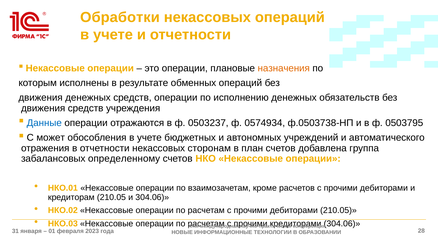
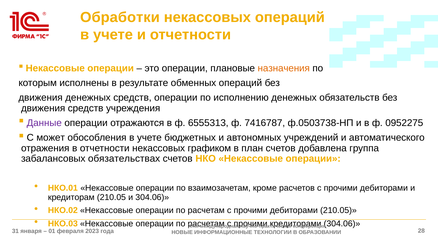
Данные colour: blue -> purple
0503237: 0503237 -> 6555313
0574934: 0574934 -> 7416787
0503795: 0503795 -> 0952275
сторонам: сторонам -> графиком
определенному: определенному -> обязательствах
